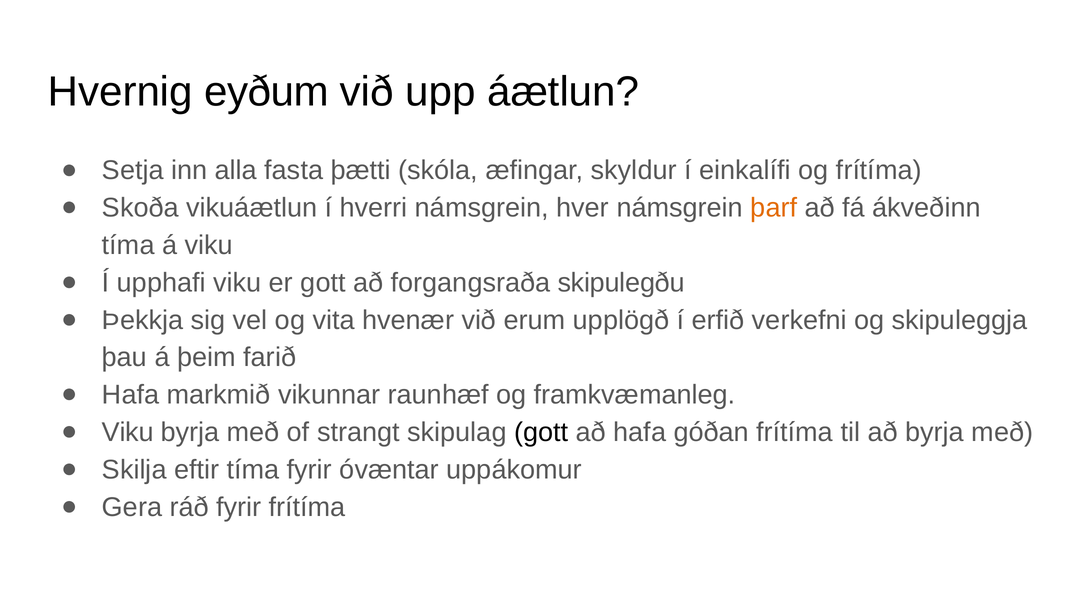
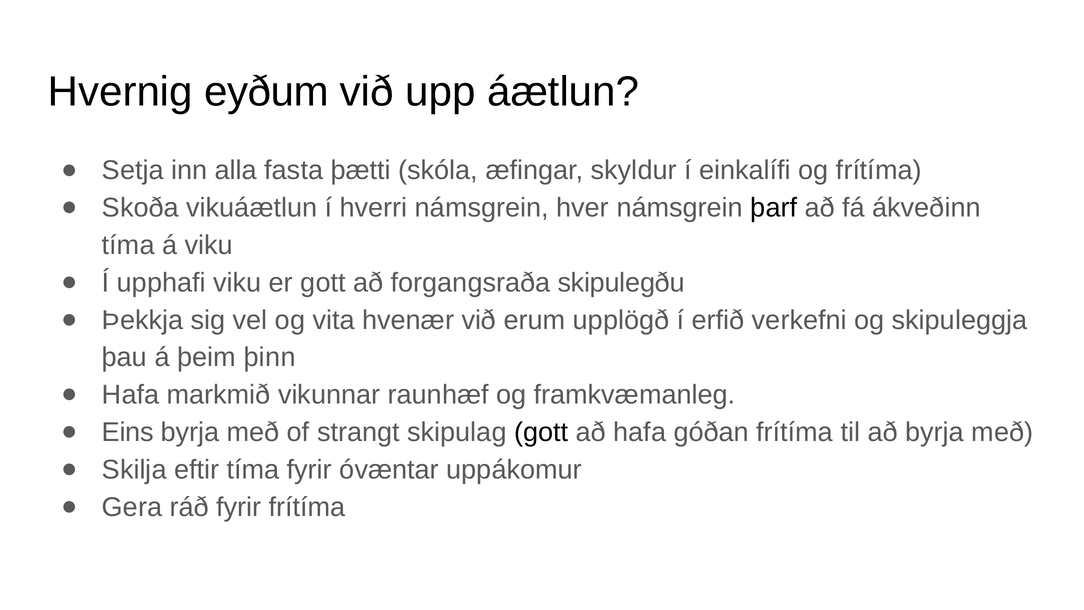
þarf colour: orange -> black
farið: farið -> þinn
Viku at (128, 432): Viku -> Eins
